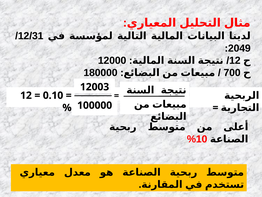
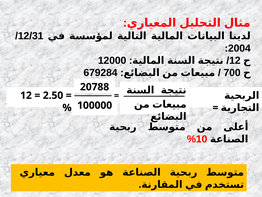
2049: 2049 -> 2004
180000: 180000 -> 679284
12003: 12003 -> 20788
0.10: 0.10 -> 2.50
